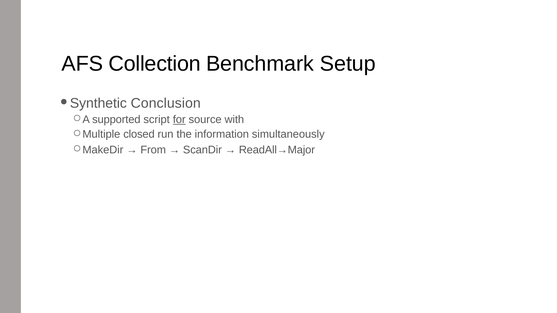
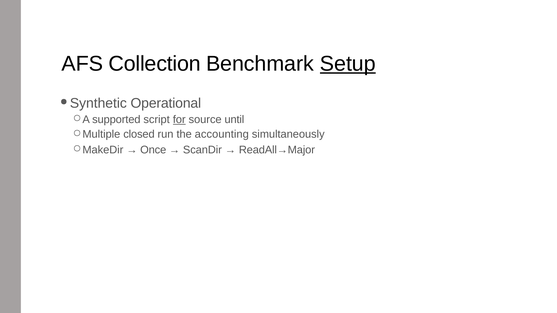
Setup underline: none -> present
Conclusion: Conclusion -> Operational
with: with -> until
information: information -> accounting
From: From -> Once
